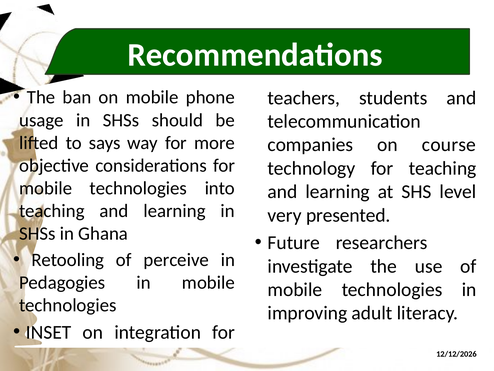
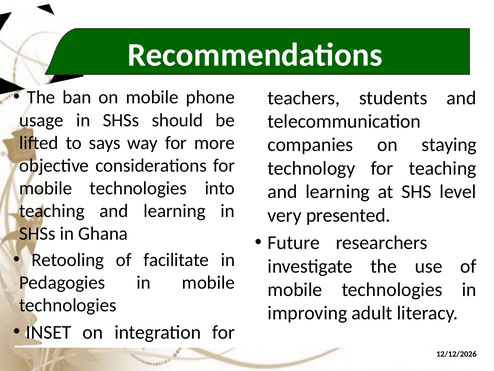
course: course -> staying
perceive: perceive -> facilitate
